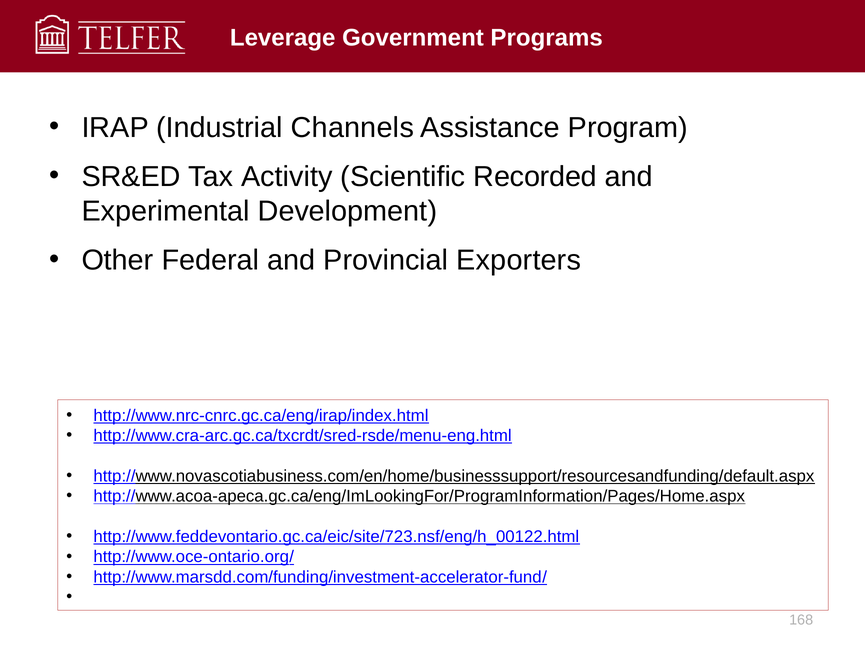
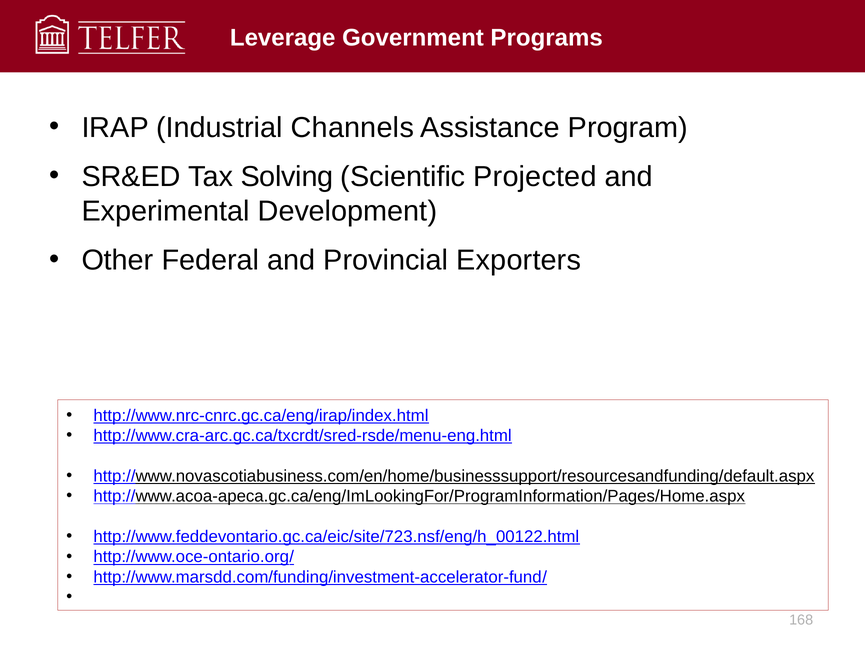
Activity: Activity -> Solving
Recorded: Recorded -> Projected
